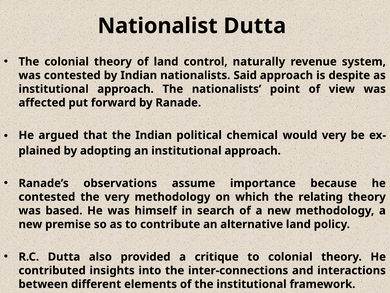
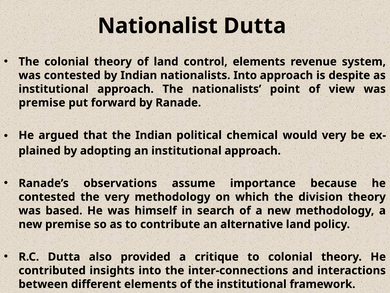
control naturally: naturally -> elements
nationalists Said: Said -> Into
affected at (42, 103): affected -> premise
relating: relating -> division
